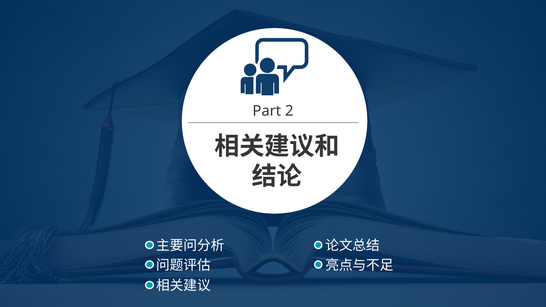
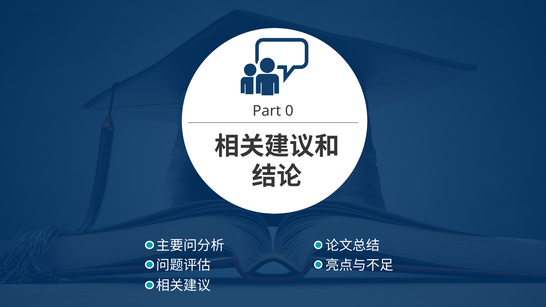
2: 2 -> 0
